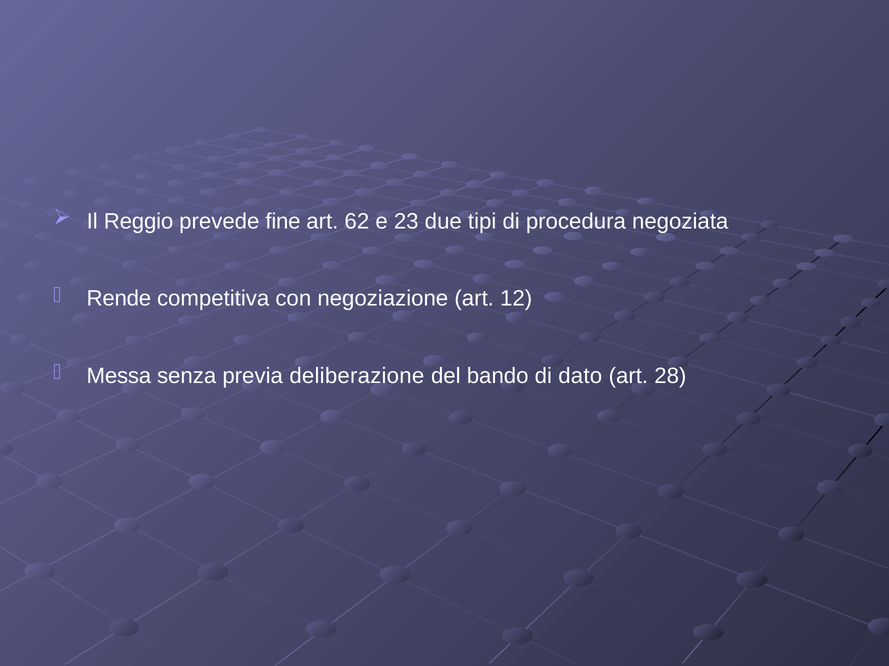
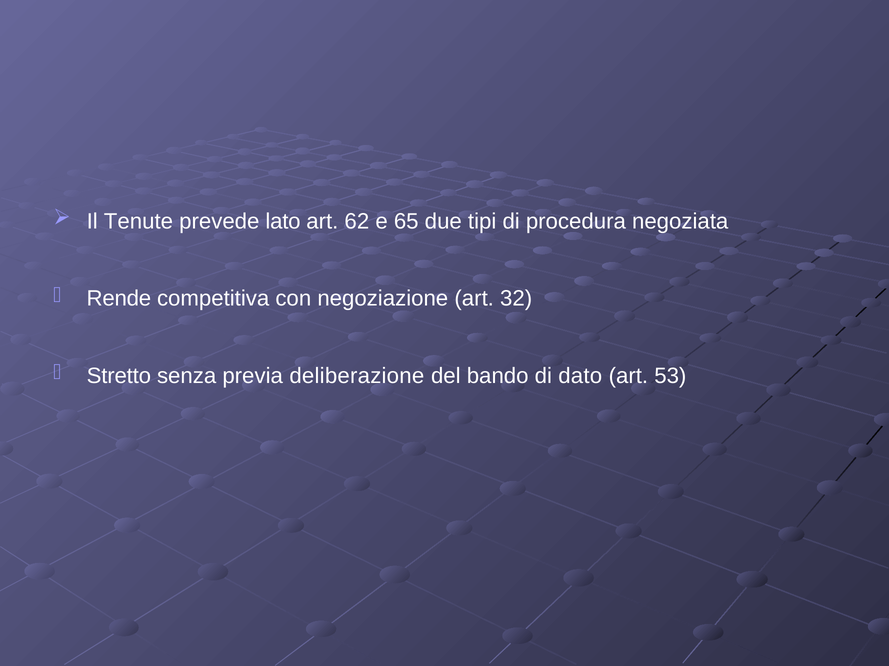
Reggio: Reggio -> Tenute
fine: fine -> lato
23: 23 -> 65
12: 12 -> 32
Messa: Messa -> Stretto
28: 28 -> 53
